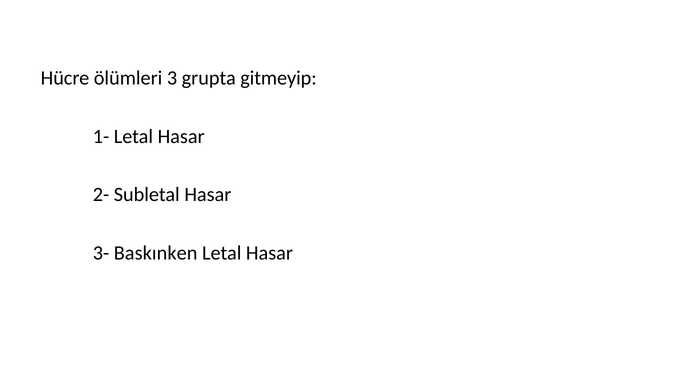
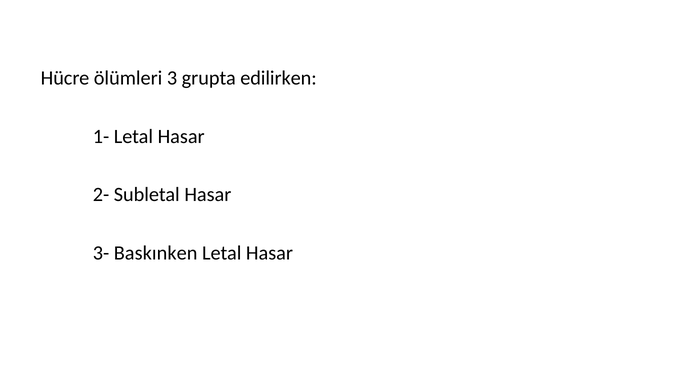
gitmeyip: gitmeyip -> edilirken
